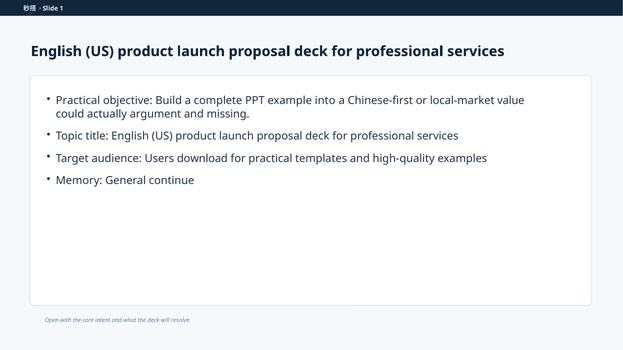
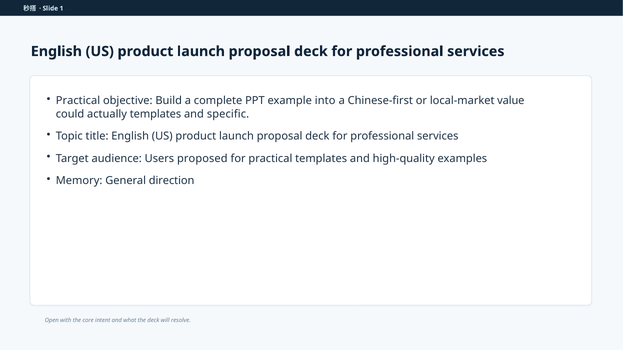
actually argument: argument -> templates
missing: missing -> specific
download: download -> proposed
continue: continue -> direction
